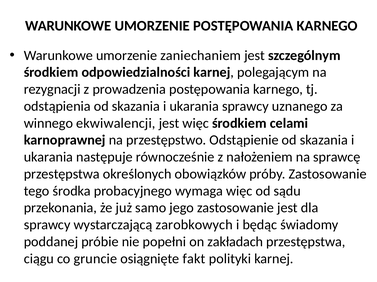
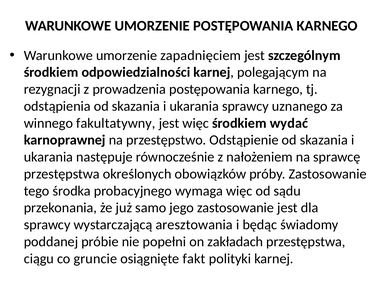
zaniechaniem: zaniechaniem -> zapadnięciem
ekwiwalencji: ekwiwalencji -> fakultatywny
celami: celami -> wydać
zarobkowych: zarobkowych -> aresztowania
